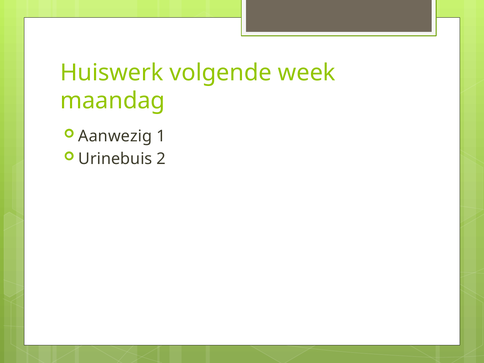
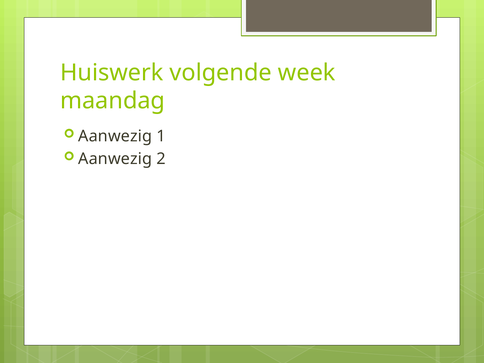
Urinebuis at (115, 159): Urinebuis -> Aanwezig
